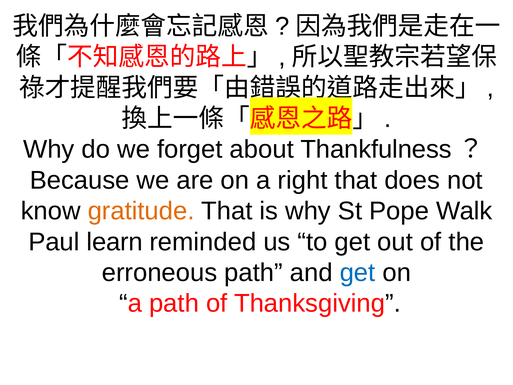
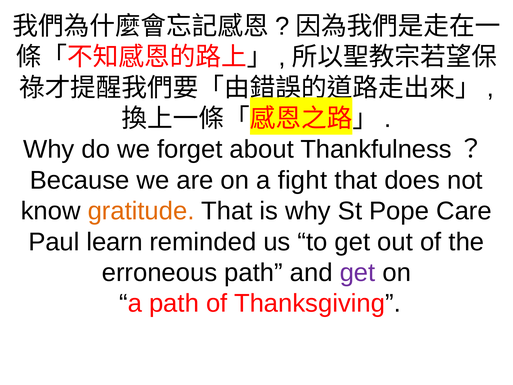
right: right -> fight
Walk: Walk -> Care
get at (357, 273) colour: blue -> purple
